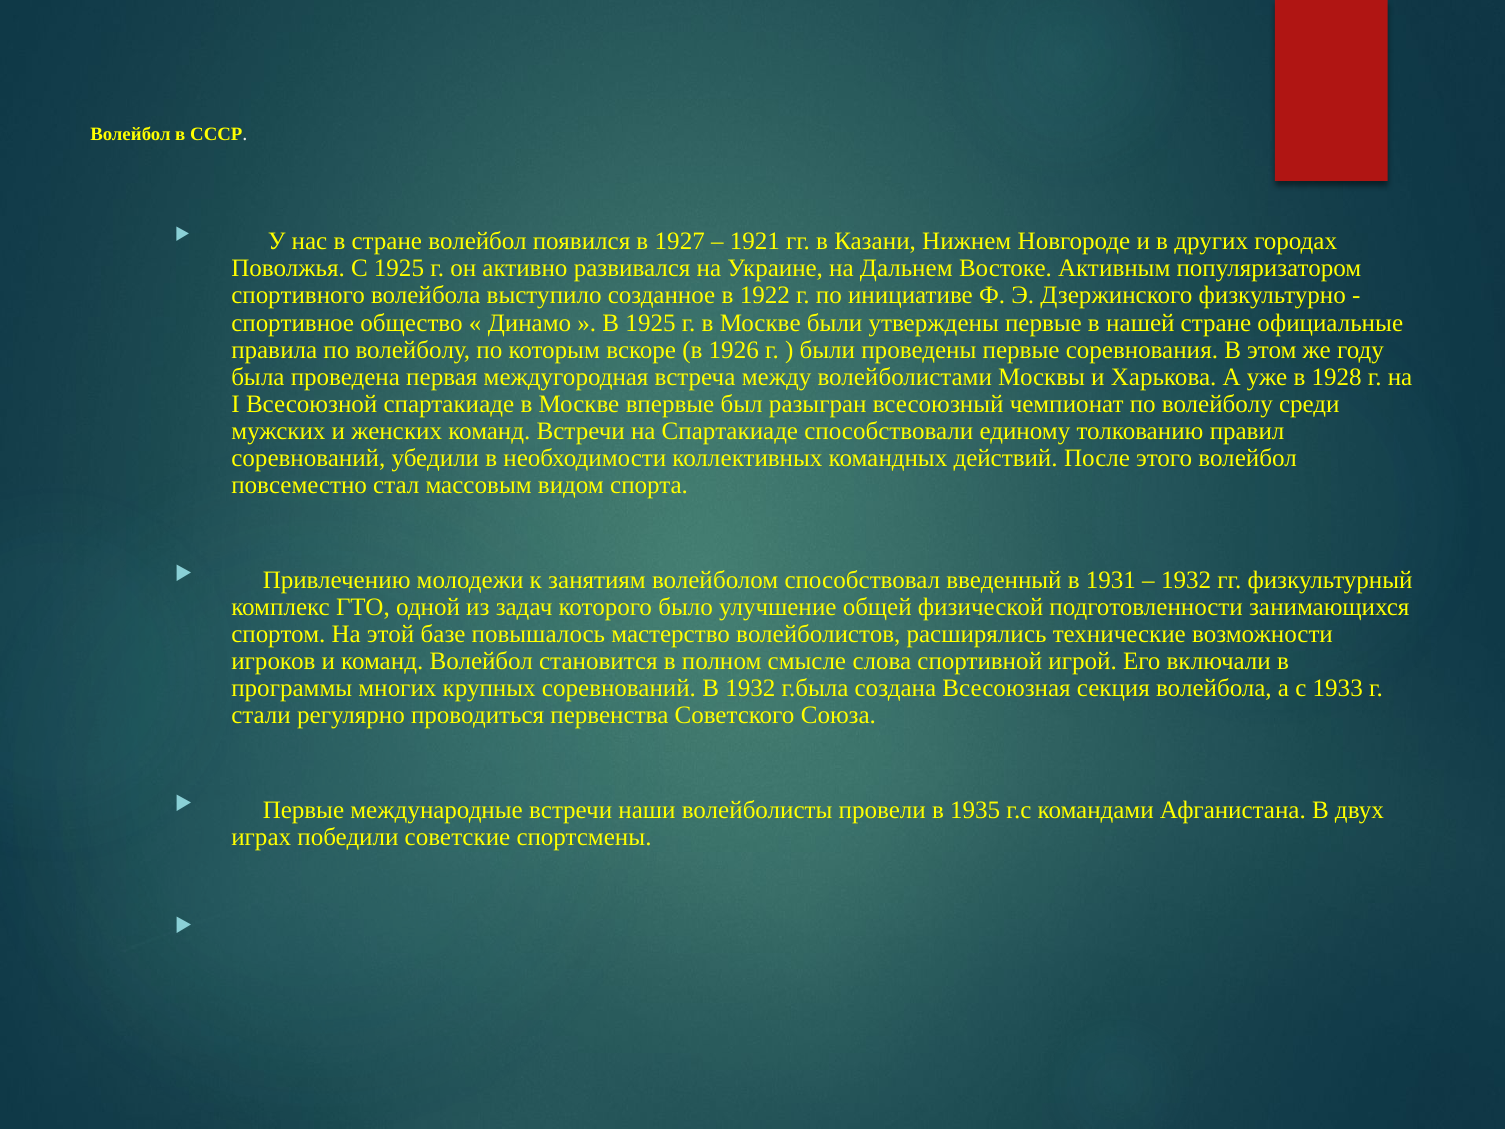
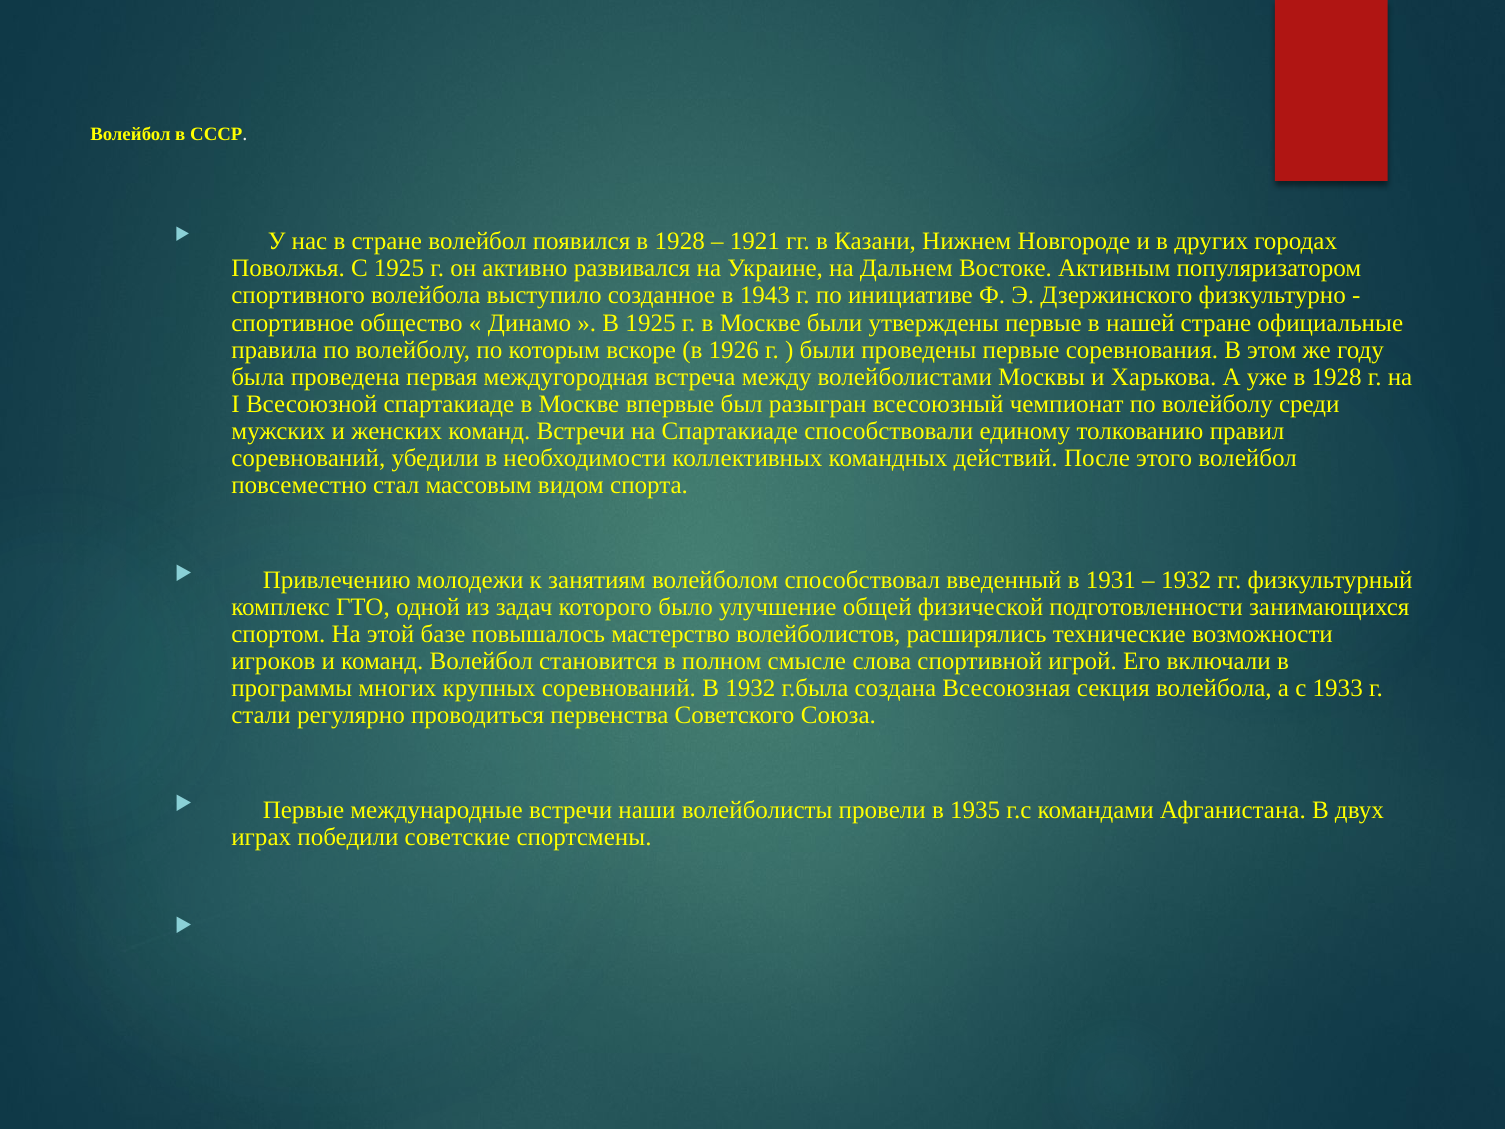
появился в 1927: 1927 -> 1928
1922: 1922 -> 1943
